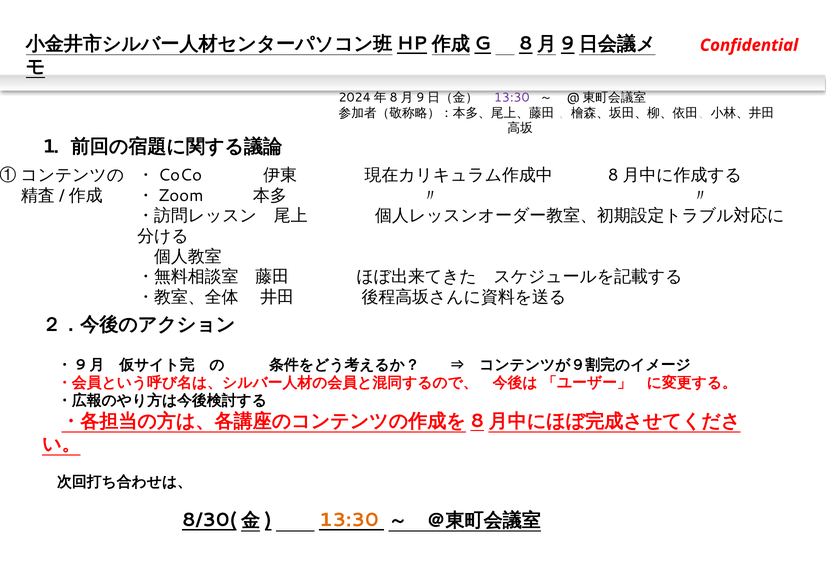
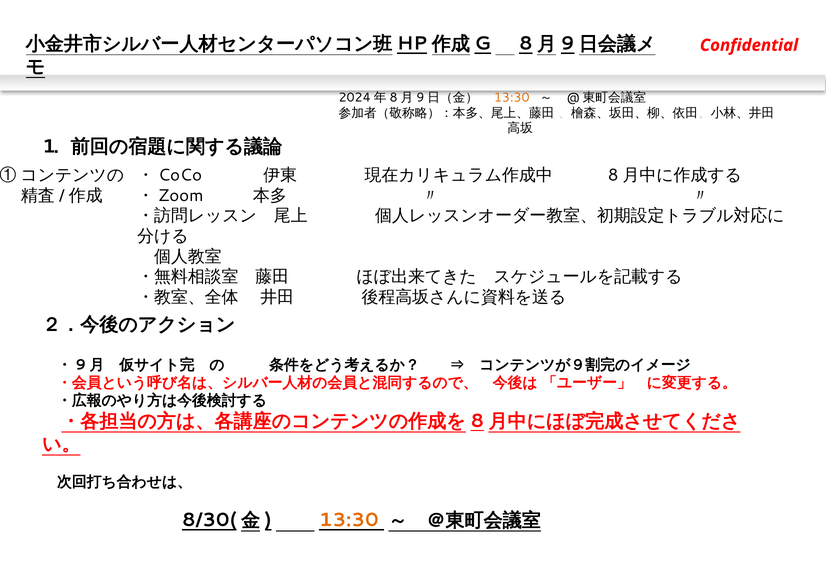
13:30 at (512, 98) colour: purple -> orange
